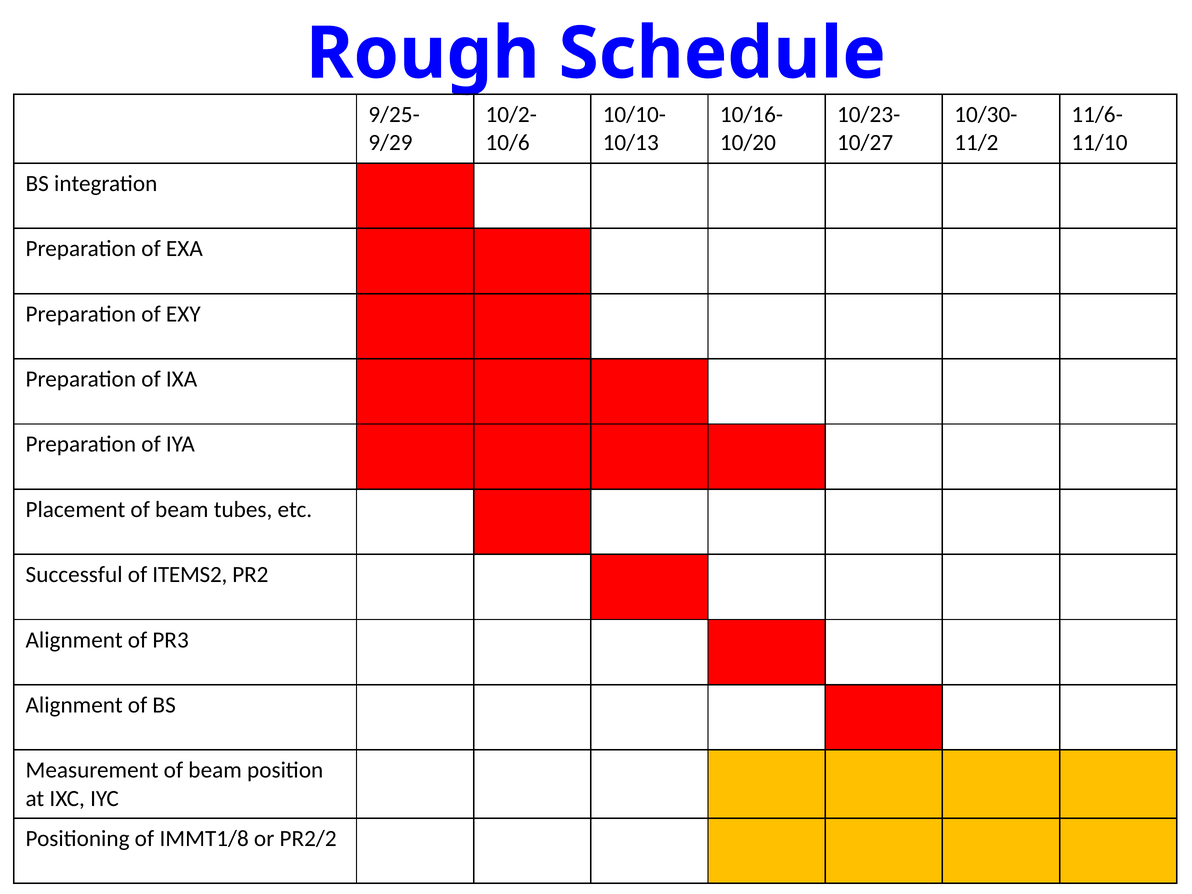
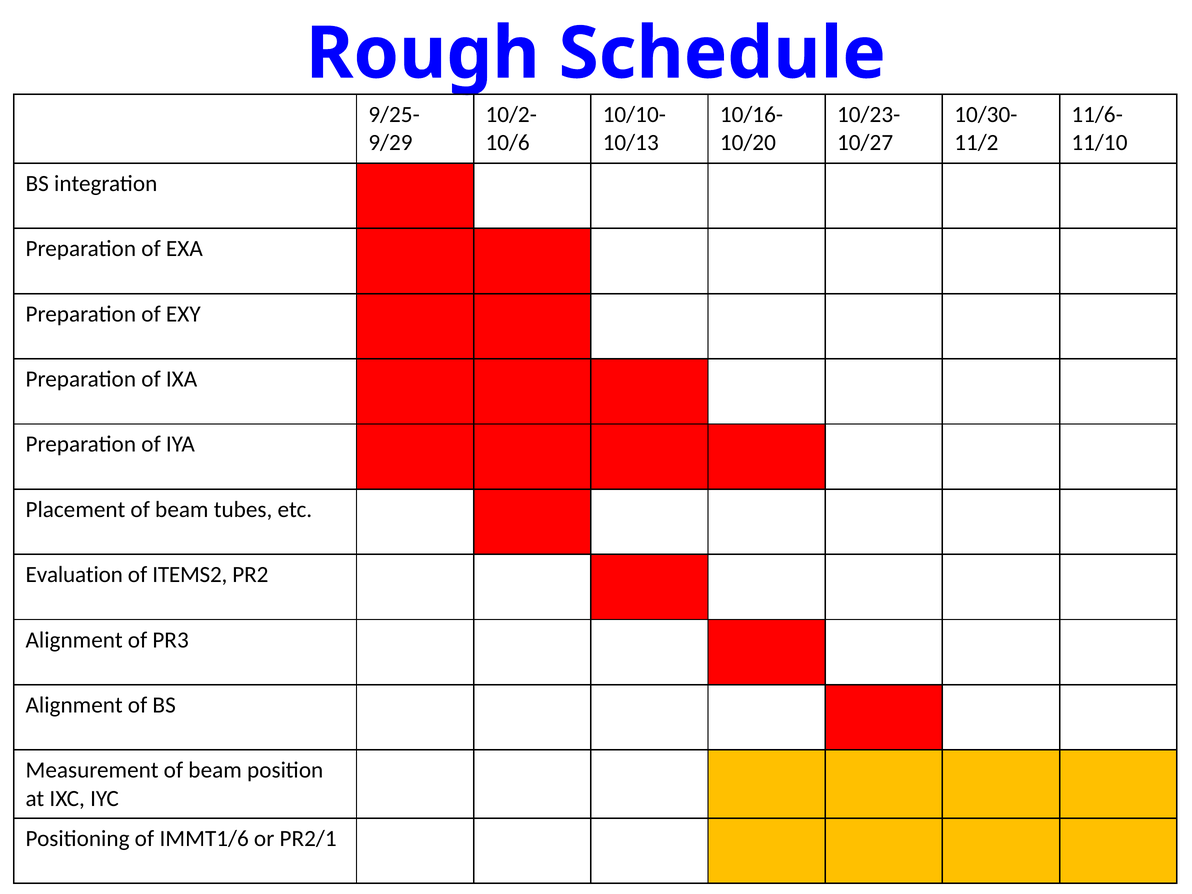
Successful: Successful -> Evaluation
IMMT1/8: IMMT1/8 -> IMMT1/6
PR2/2: PR2/2 -> PR2/1
